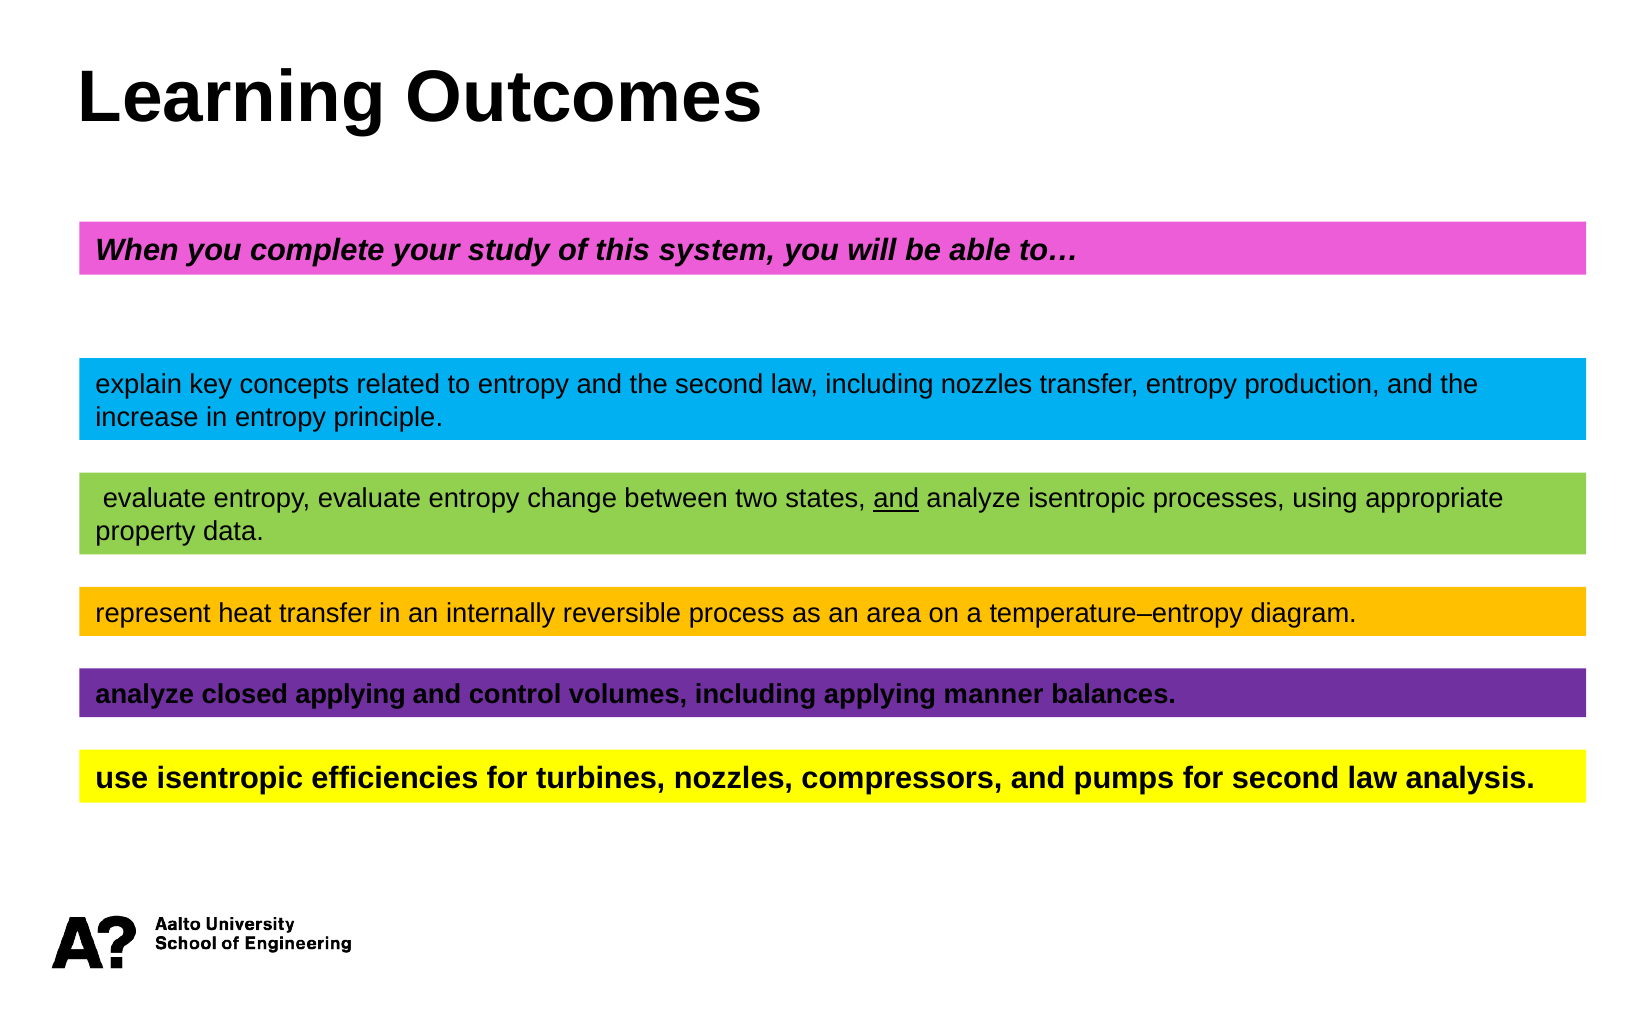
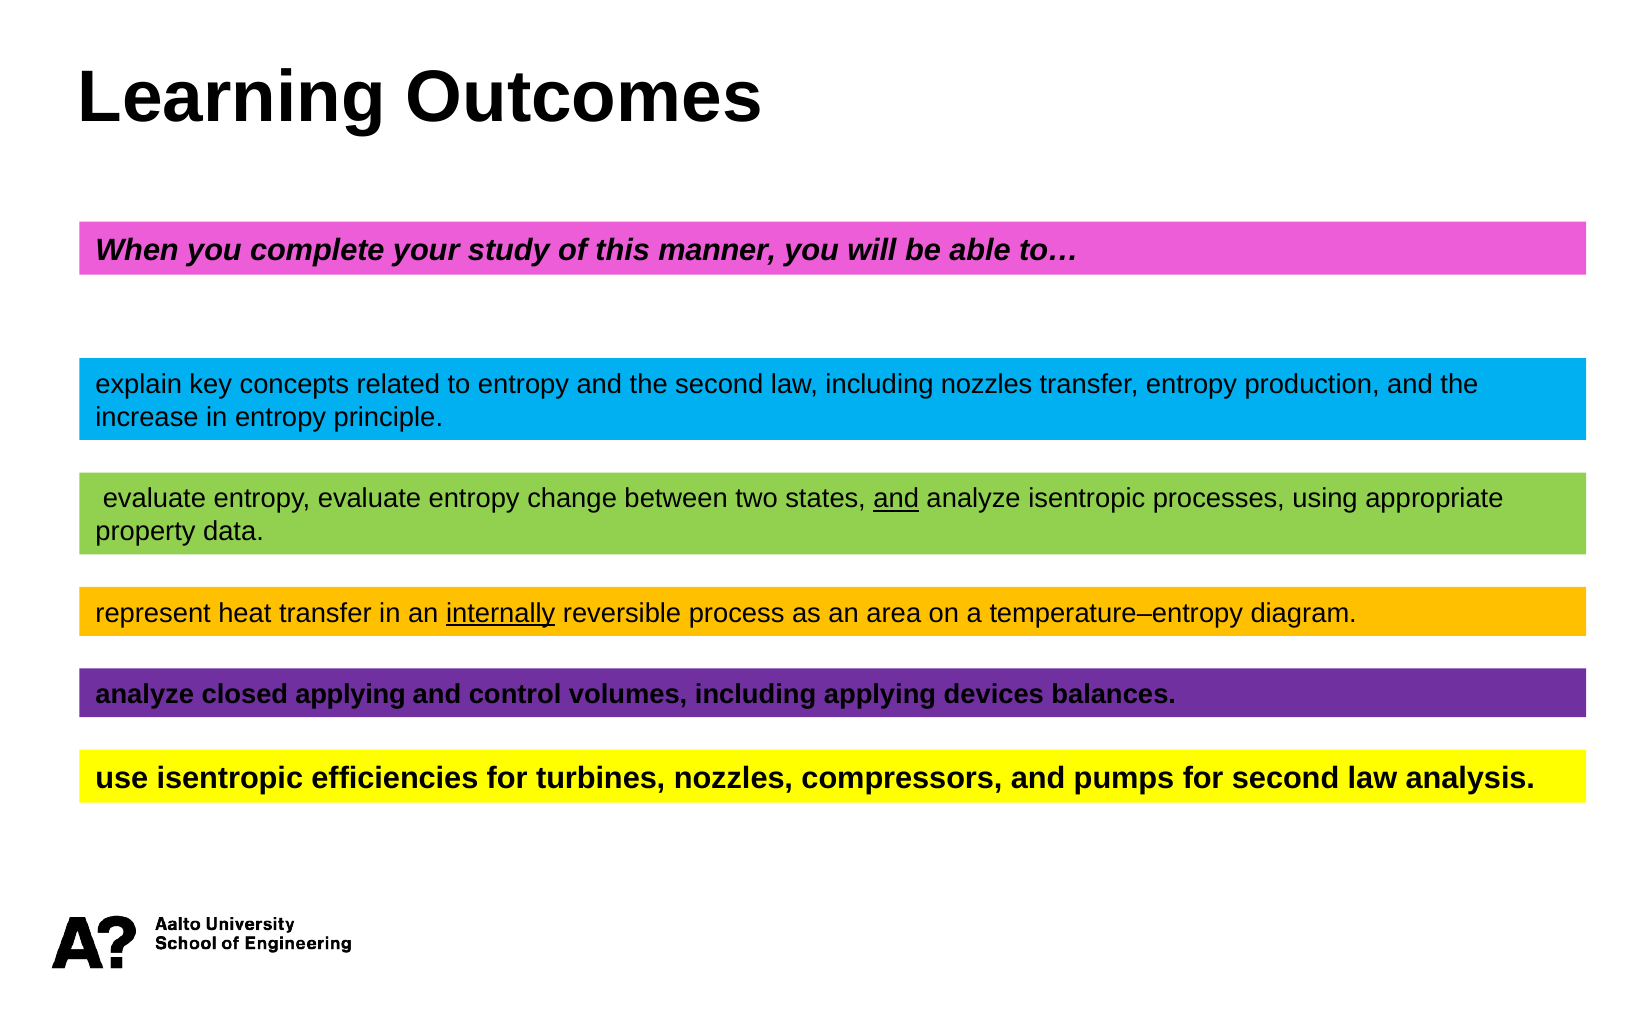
system: system -> manner
internally underline: none -> present
manner: manner -> devices
